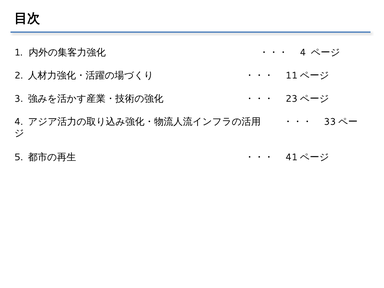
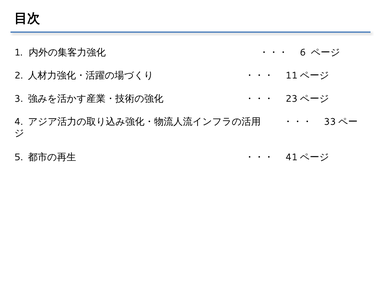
4 at (303, 53): 4 -> 6
